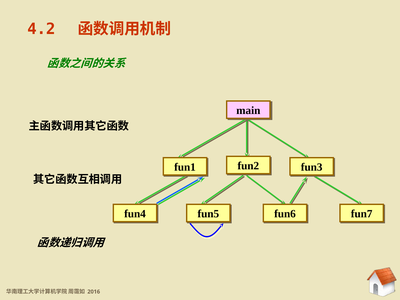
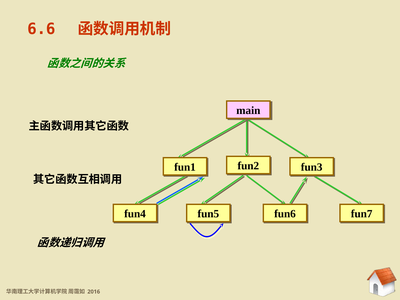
4.2: 4.2 -> 6.6
